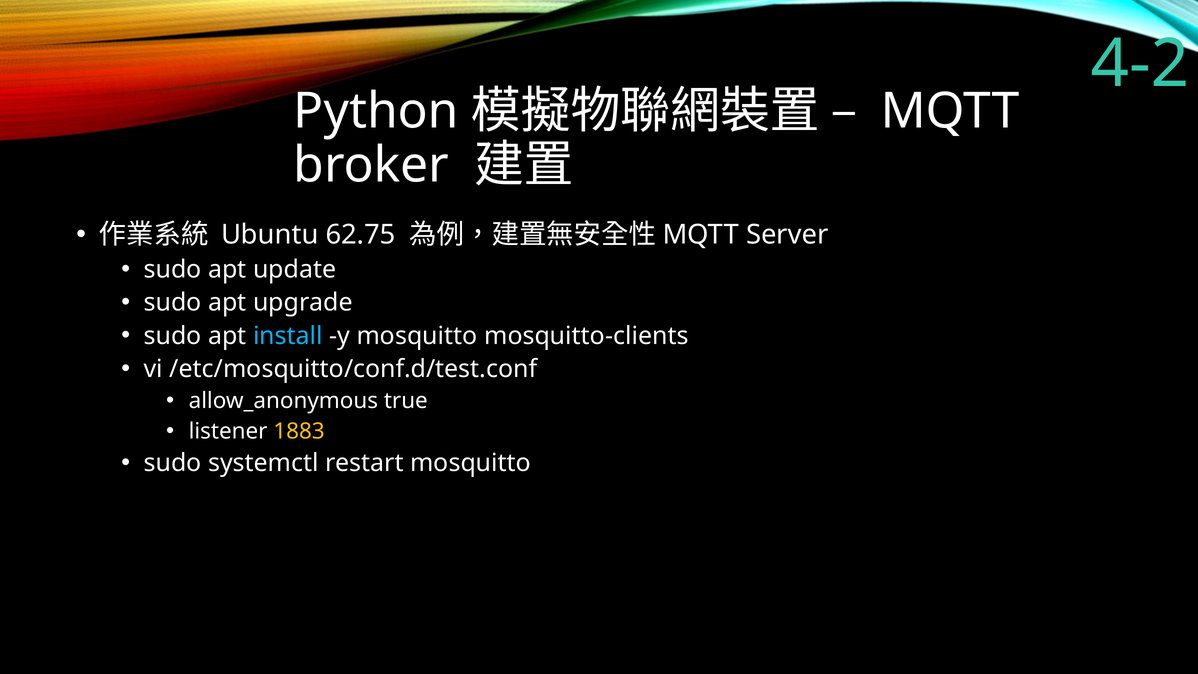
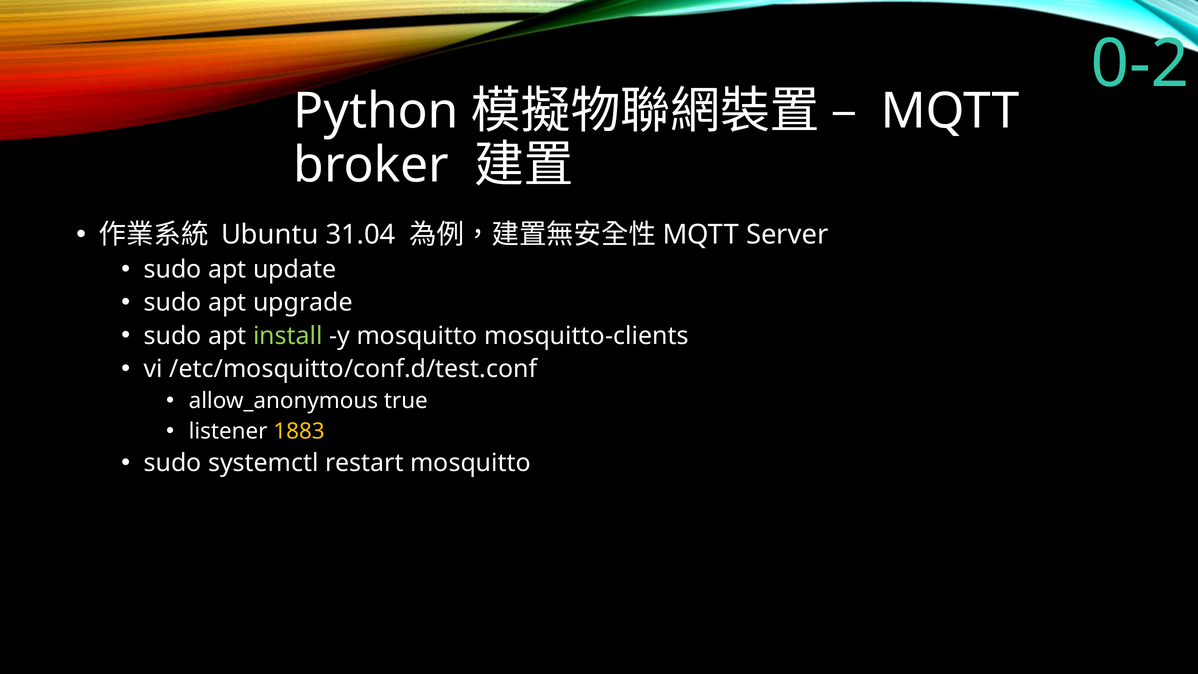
4-2: 4-2 -> 0-2
62.75: 62.75 -> 31.04
install colour: light blue -> light green
